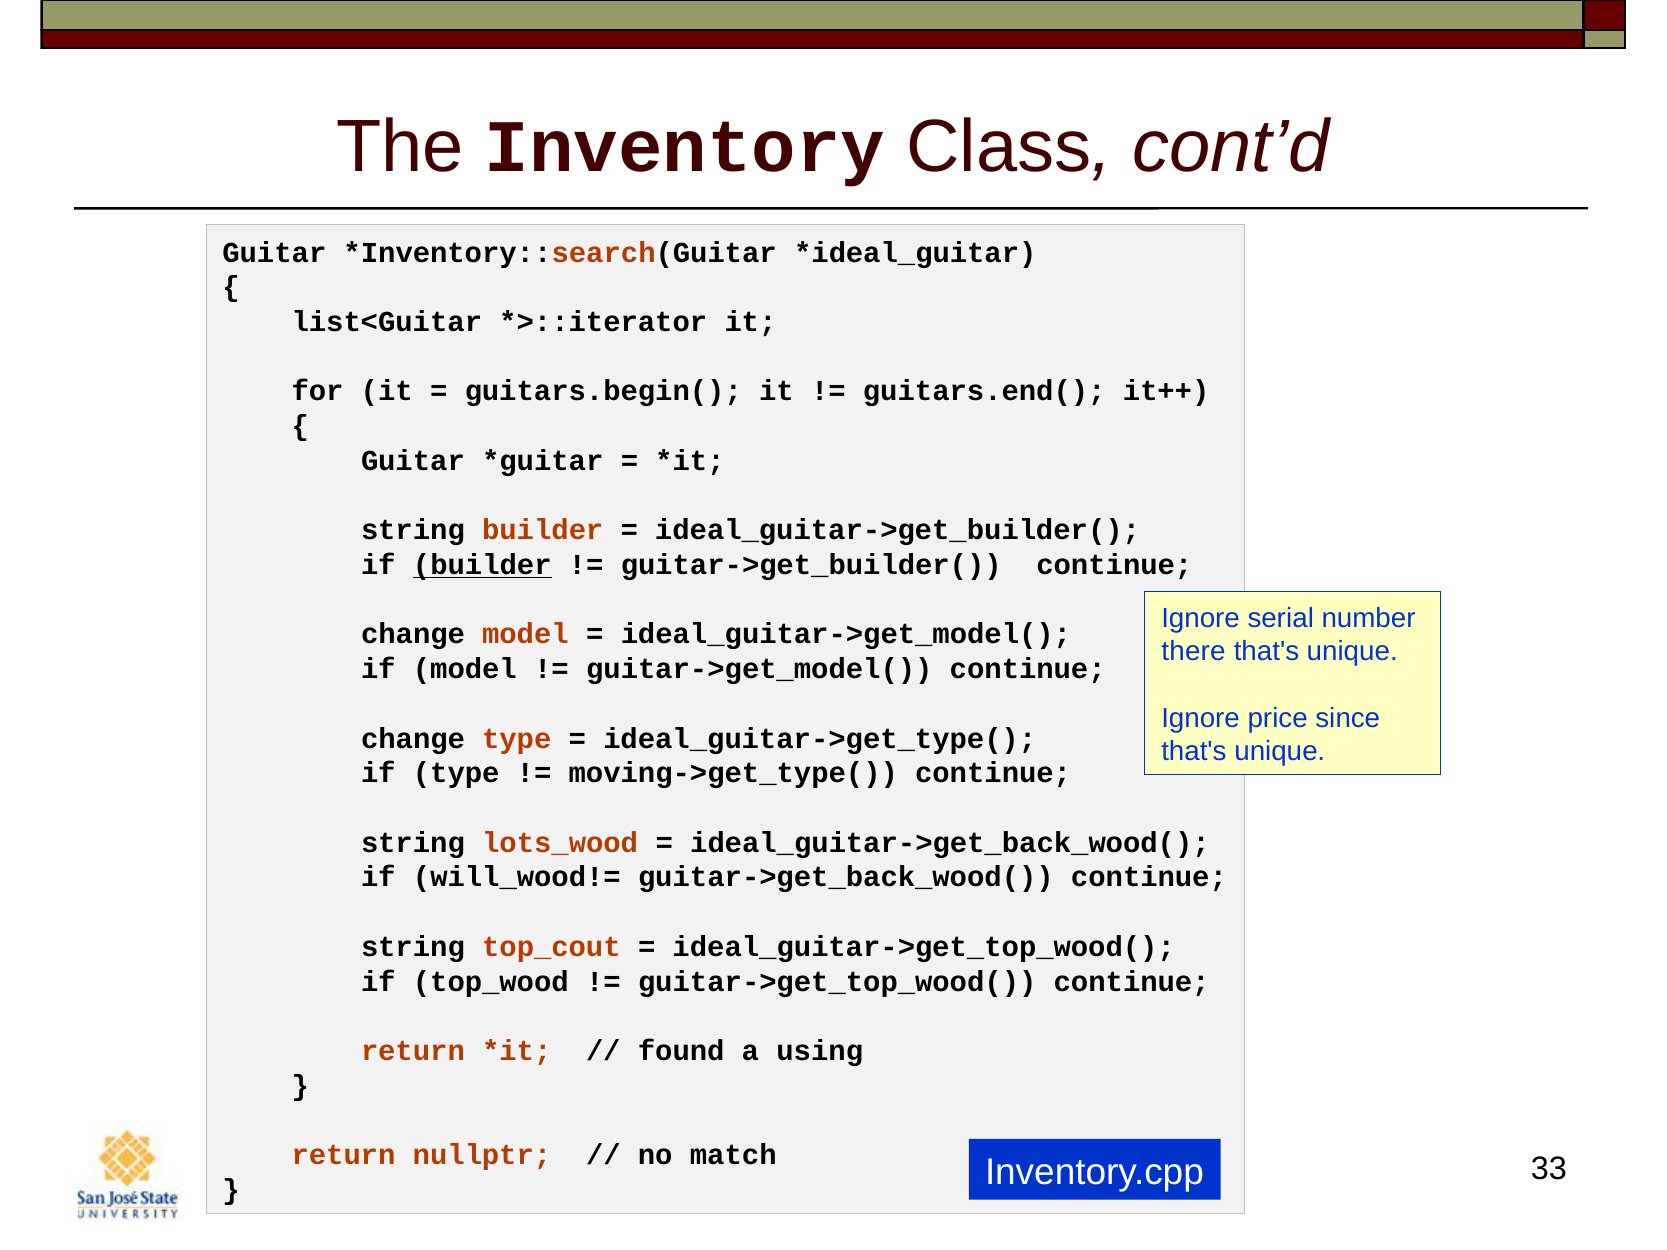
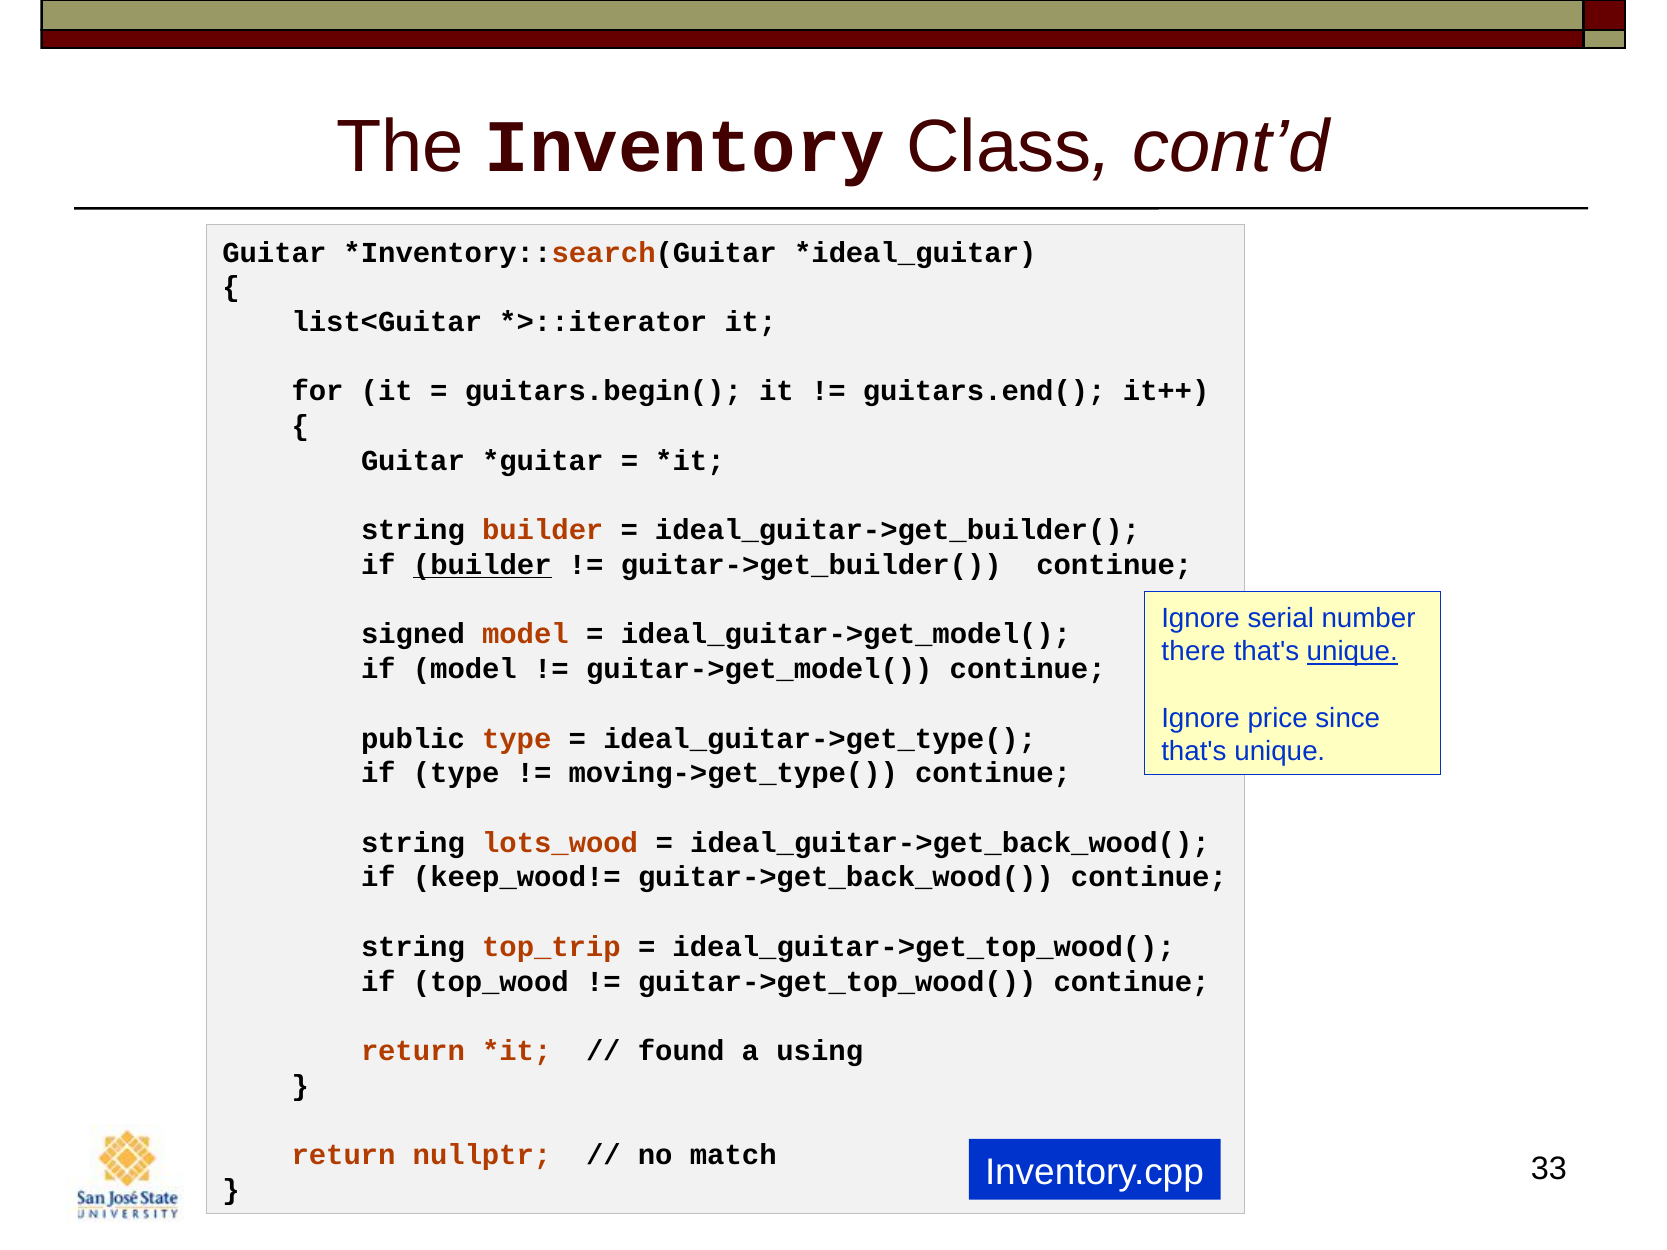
change at (413, 634): change -> signed
unique at (1352, 652) underline: none -> present
change at (413, 739): change -> public
will_wood!=: will_wood!= -> keep_wood!=
top_cout: top_cout -> top_trip
